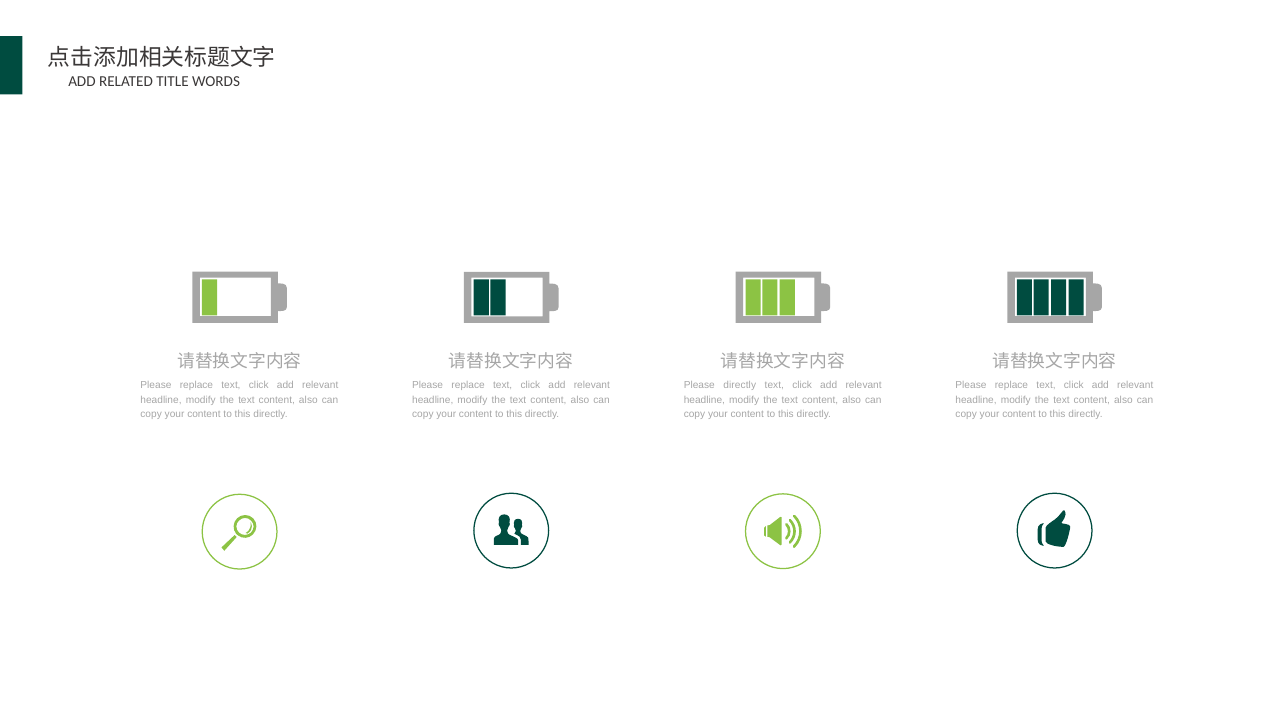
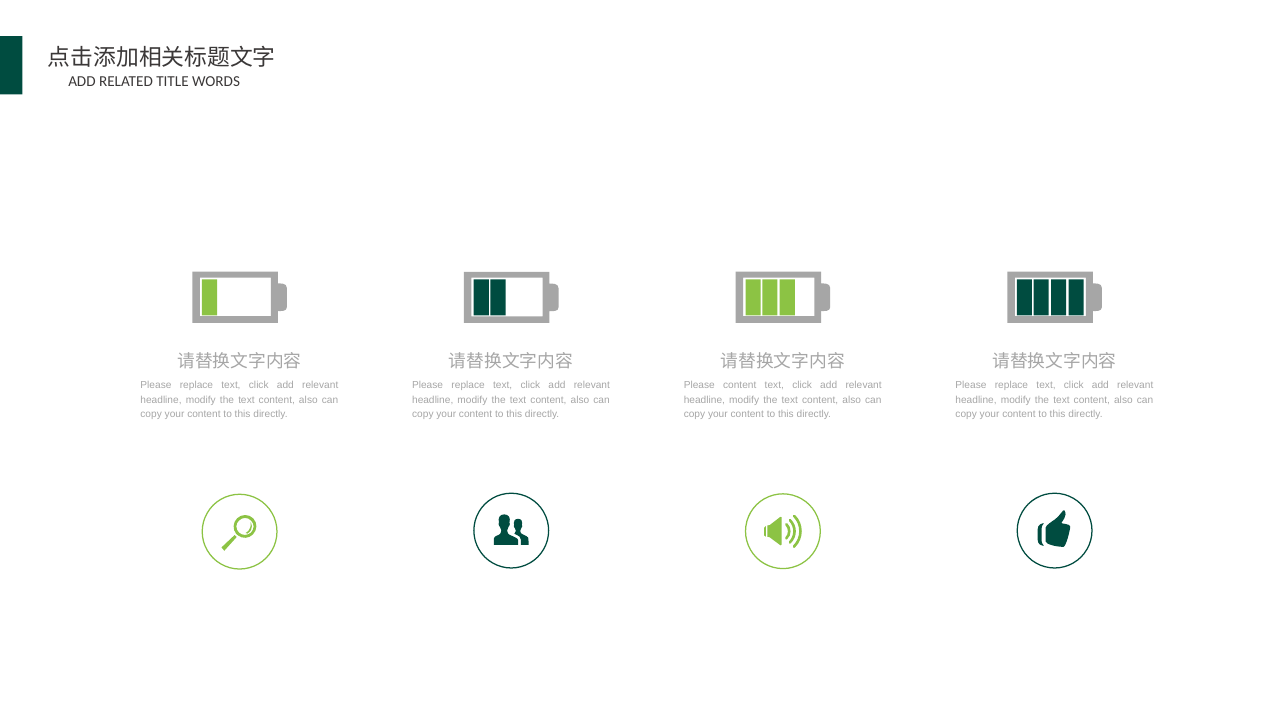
Please directly: directly -> content
